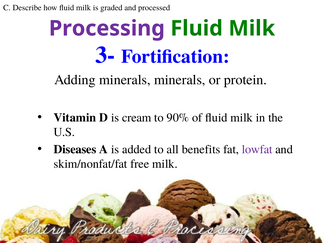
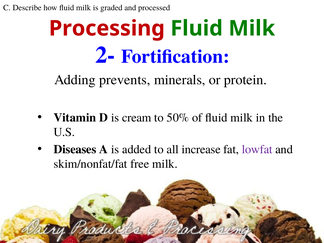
Processing colour: purple -> red
3-: 3- -> 2-
Adding minerals: minerals -> prevents
90%: 90% -> 50%
benefits: benefits -> increase
